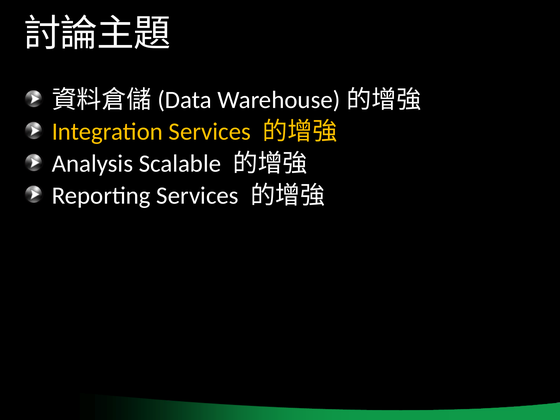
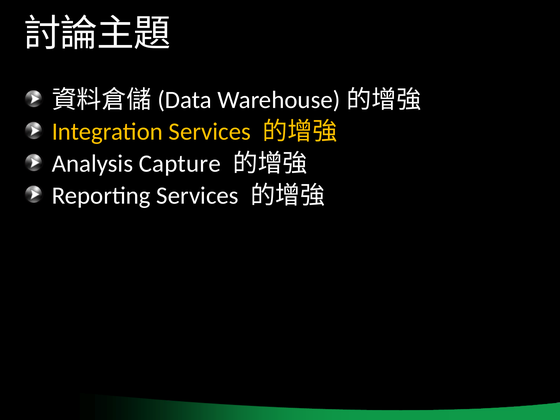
Scalable: Scalable -> Capture
